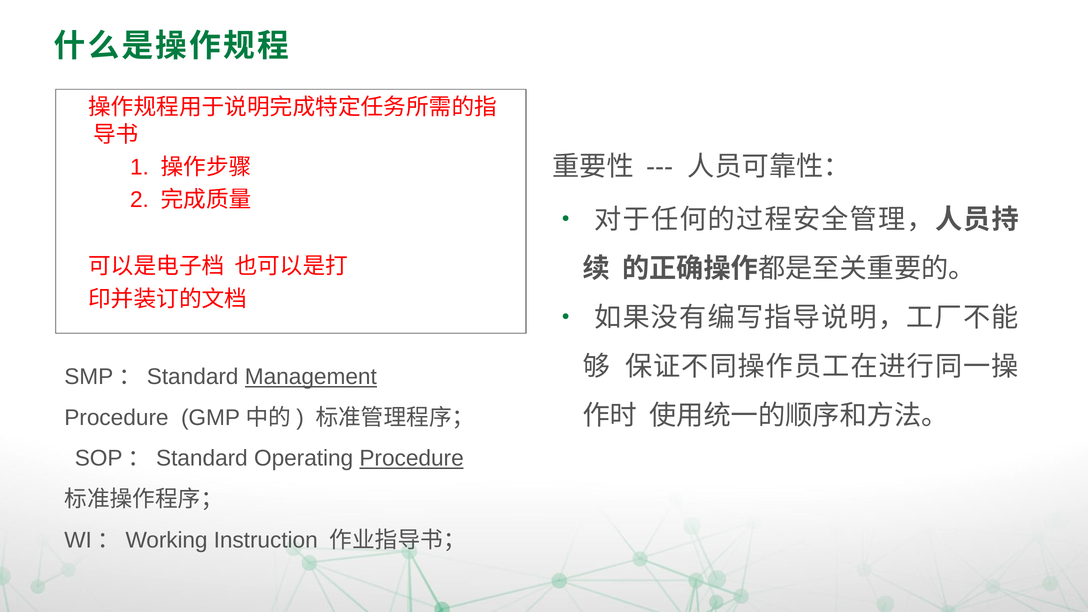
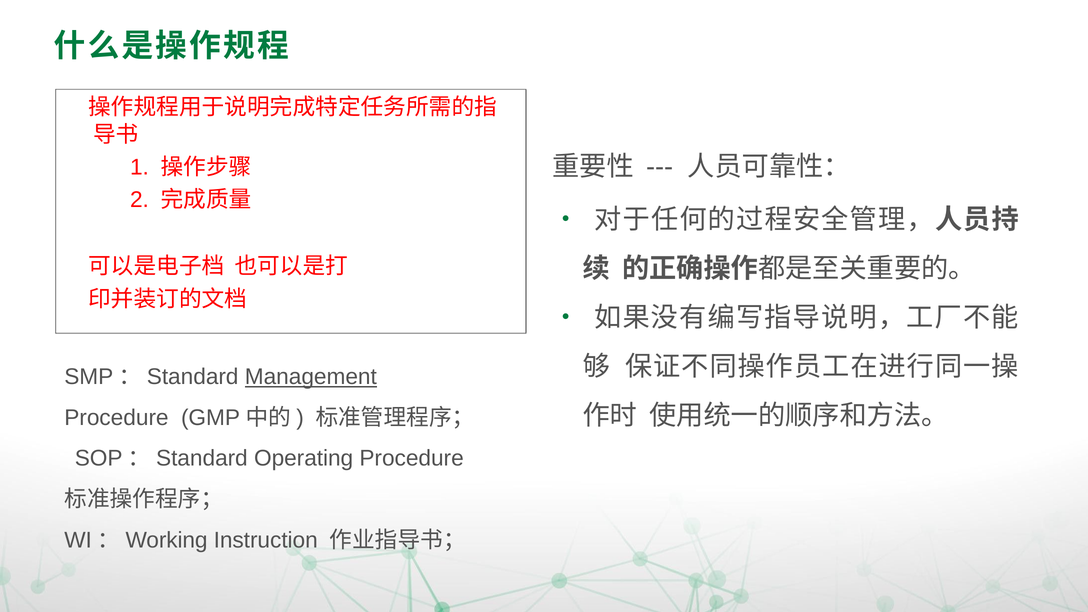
Procedure at (412, 458) underline: present -> none
